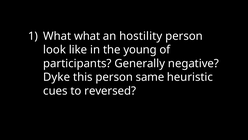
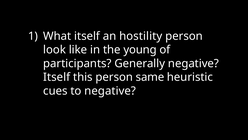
What what: what -> itself
Dyke at (57, 77): Dyke -> Itself
to reversed: reversed -> negative
